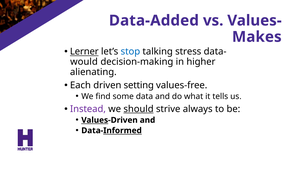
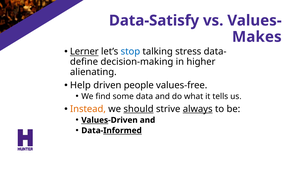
Data-Added: Data-Added -> Data-Satisfy
would: would -> define
Each: Each -> Help
setting: setting -> people
Instead colour: purple -> orange
always underline: none -> present
